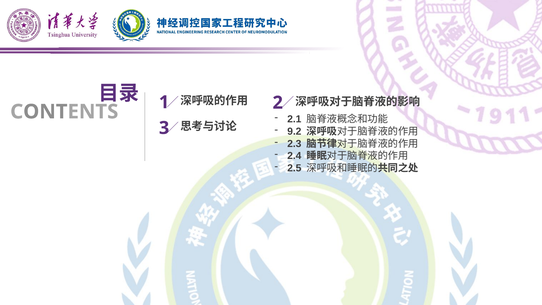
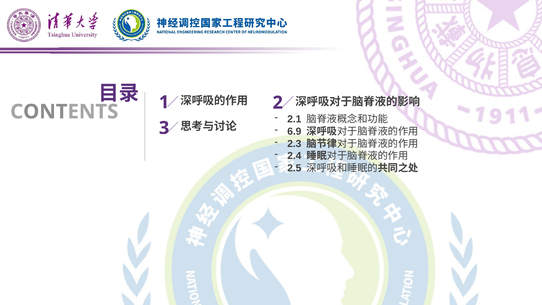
9.2: 9.2 -> 6.9
